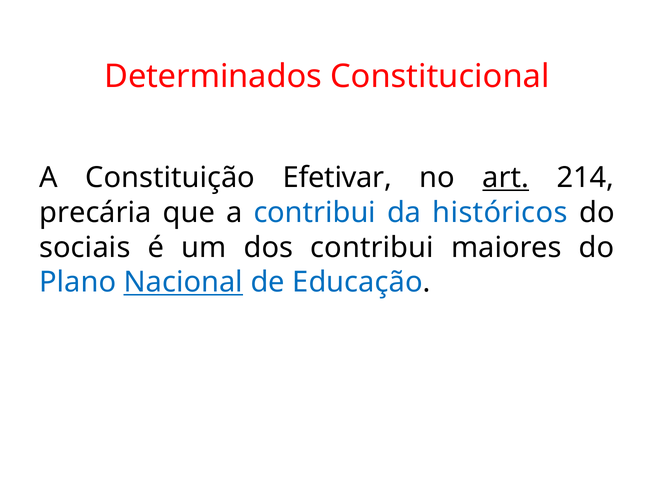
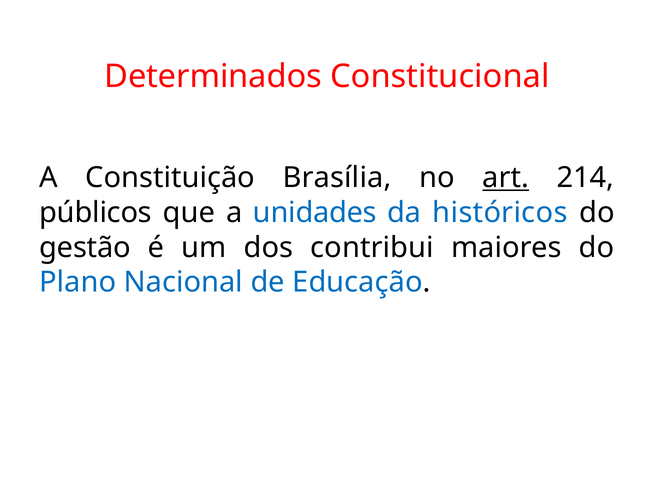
Efetivar: Efetivar -> Brasília
precária: precária -> públicos
a contribui: contribui -> unidades
sociais: sociais -> gestão
Nacional underline: present -> none
